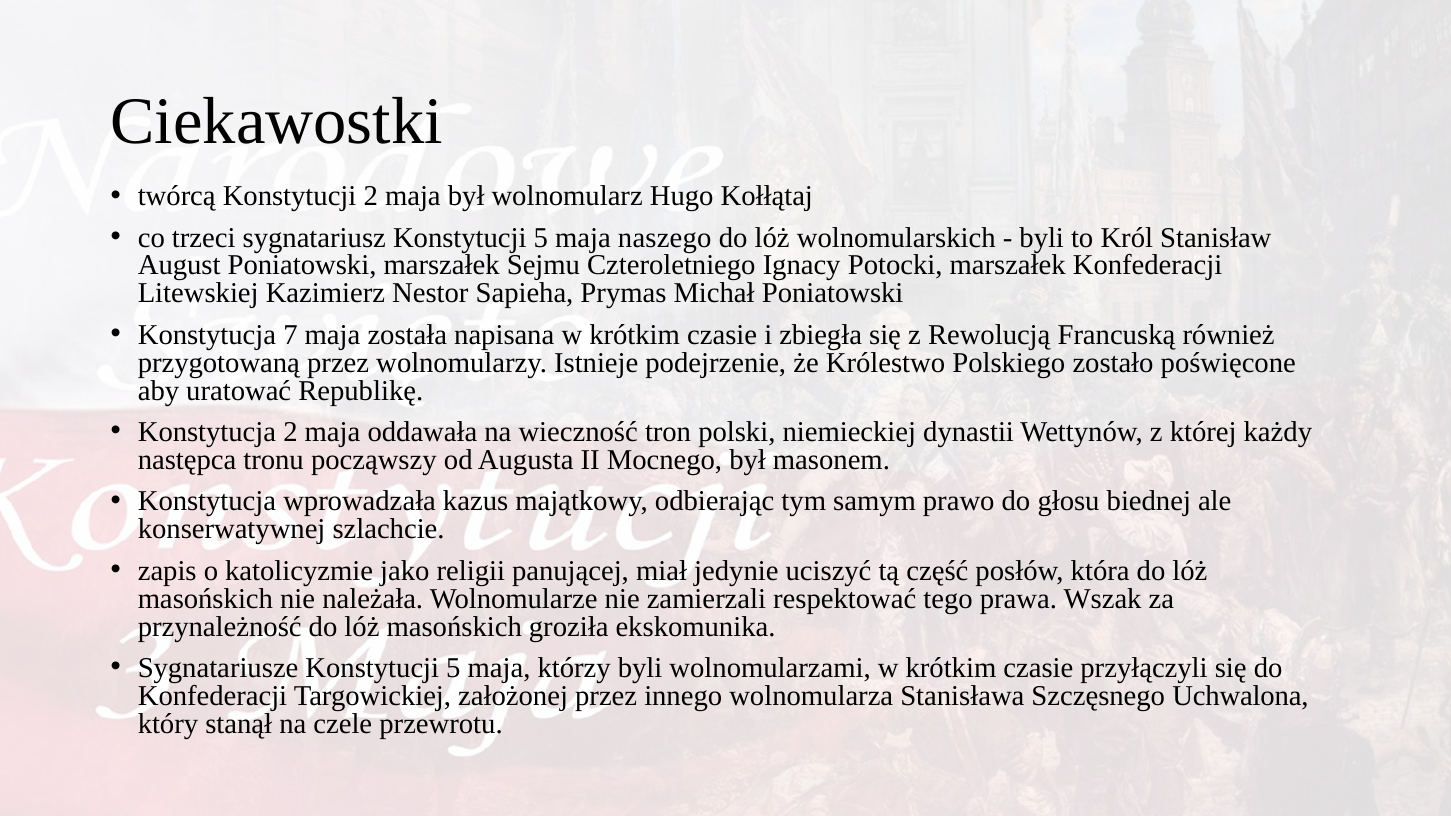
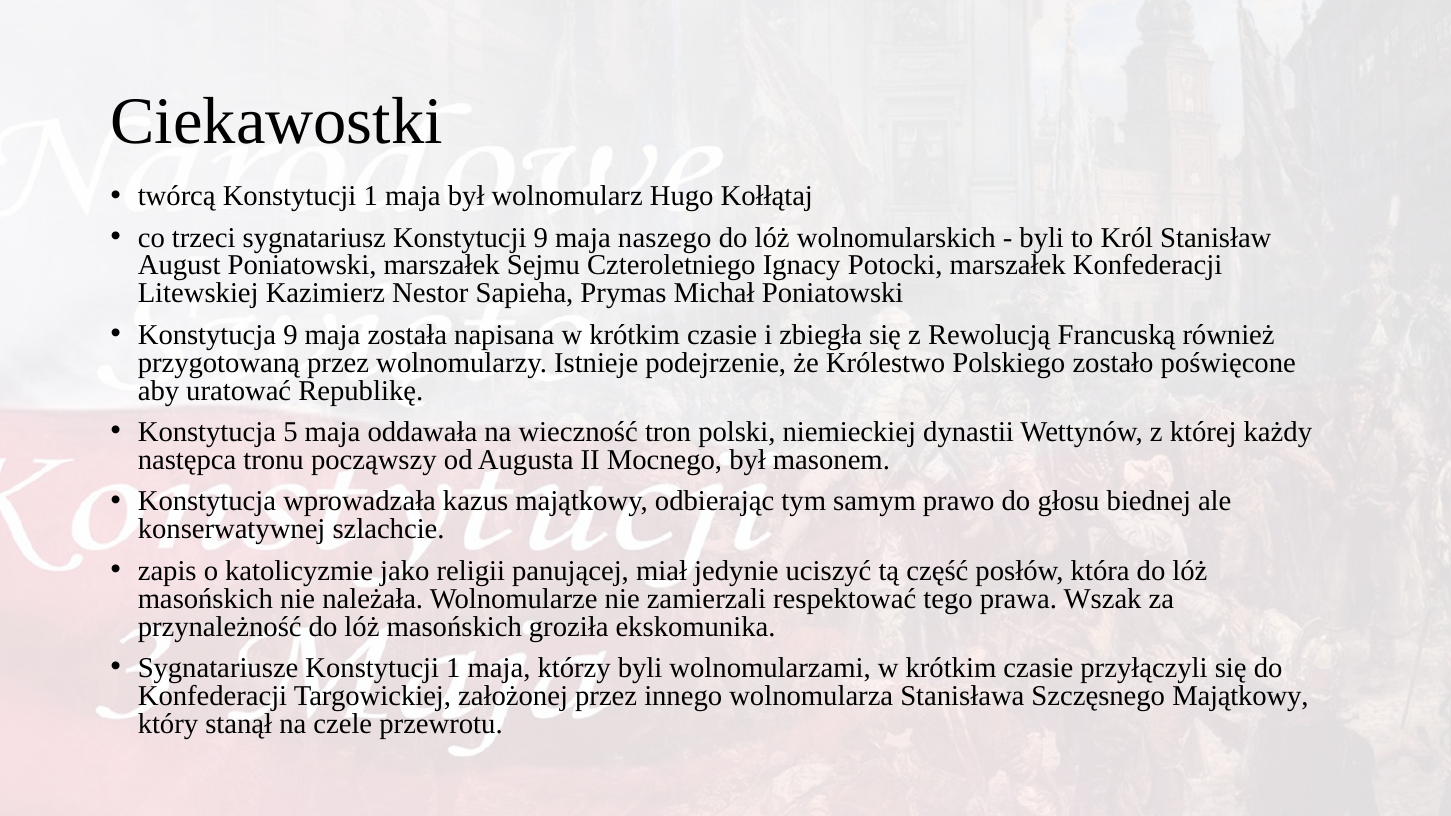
twórcą Konstytucji 2: 2 -> 1
sygnatariusz Konstytucji 5: 5 -> 9
Konstytucja 7: 7 -> 9
Konstytucja 2: 2 -> 5
Sygnatariusze Konstytucji 5: 5 -> 1
Szczęsnego Uchwalona: Uchwalona -> Majątkowy
